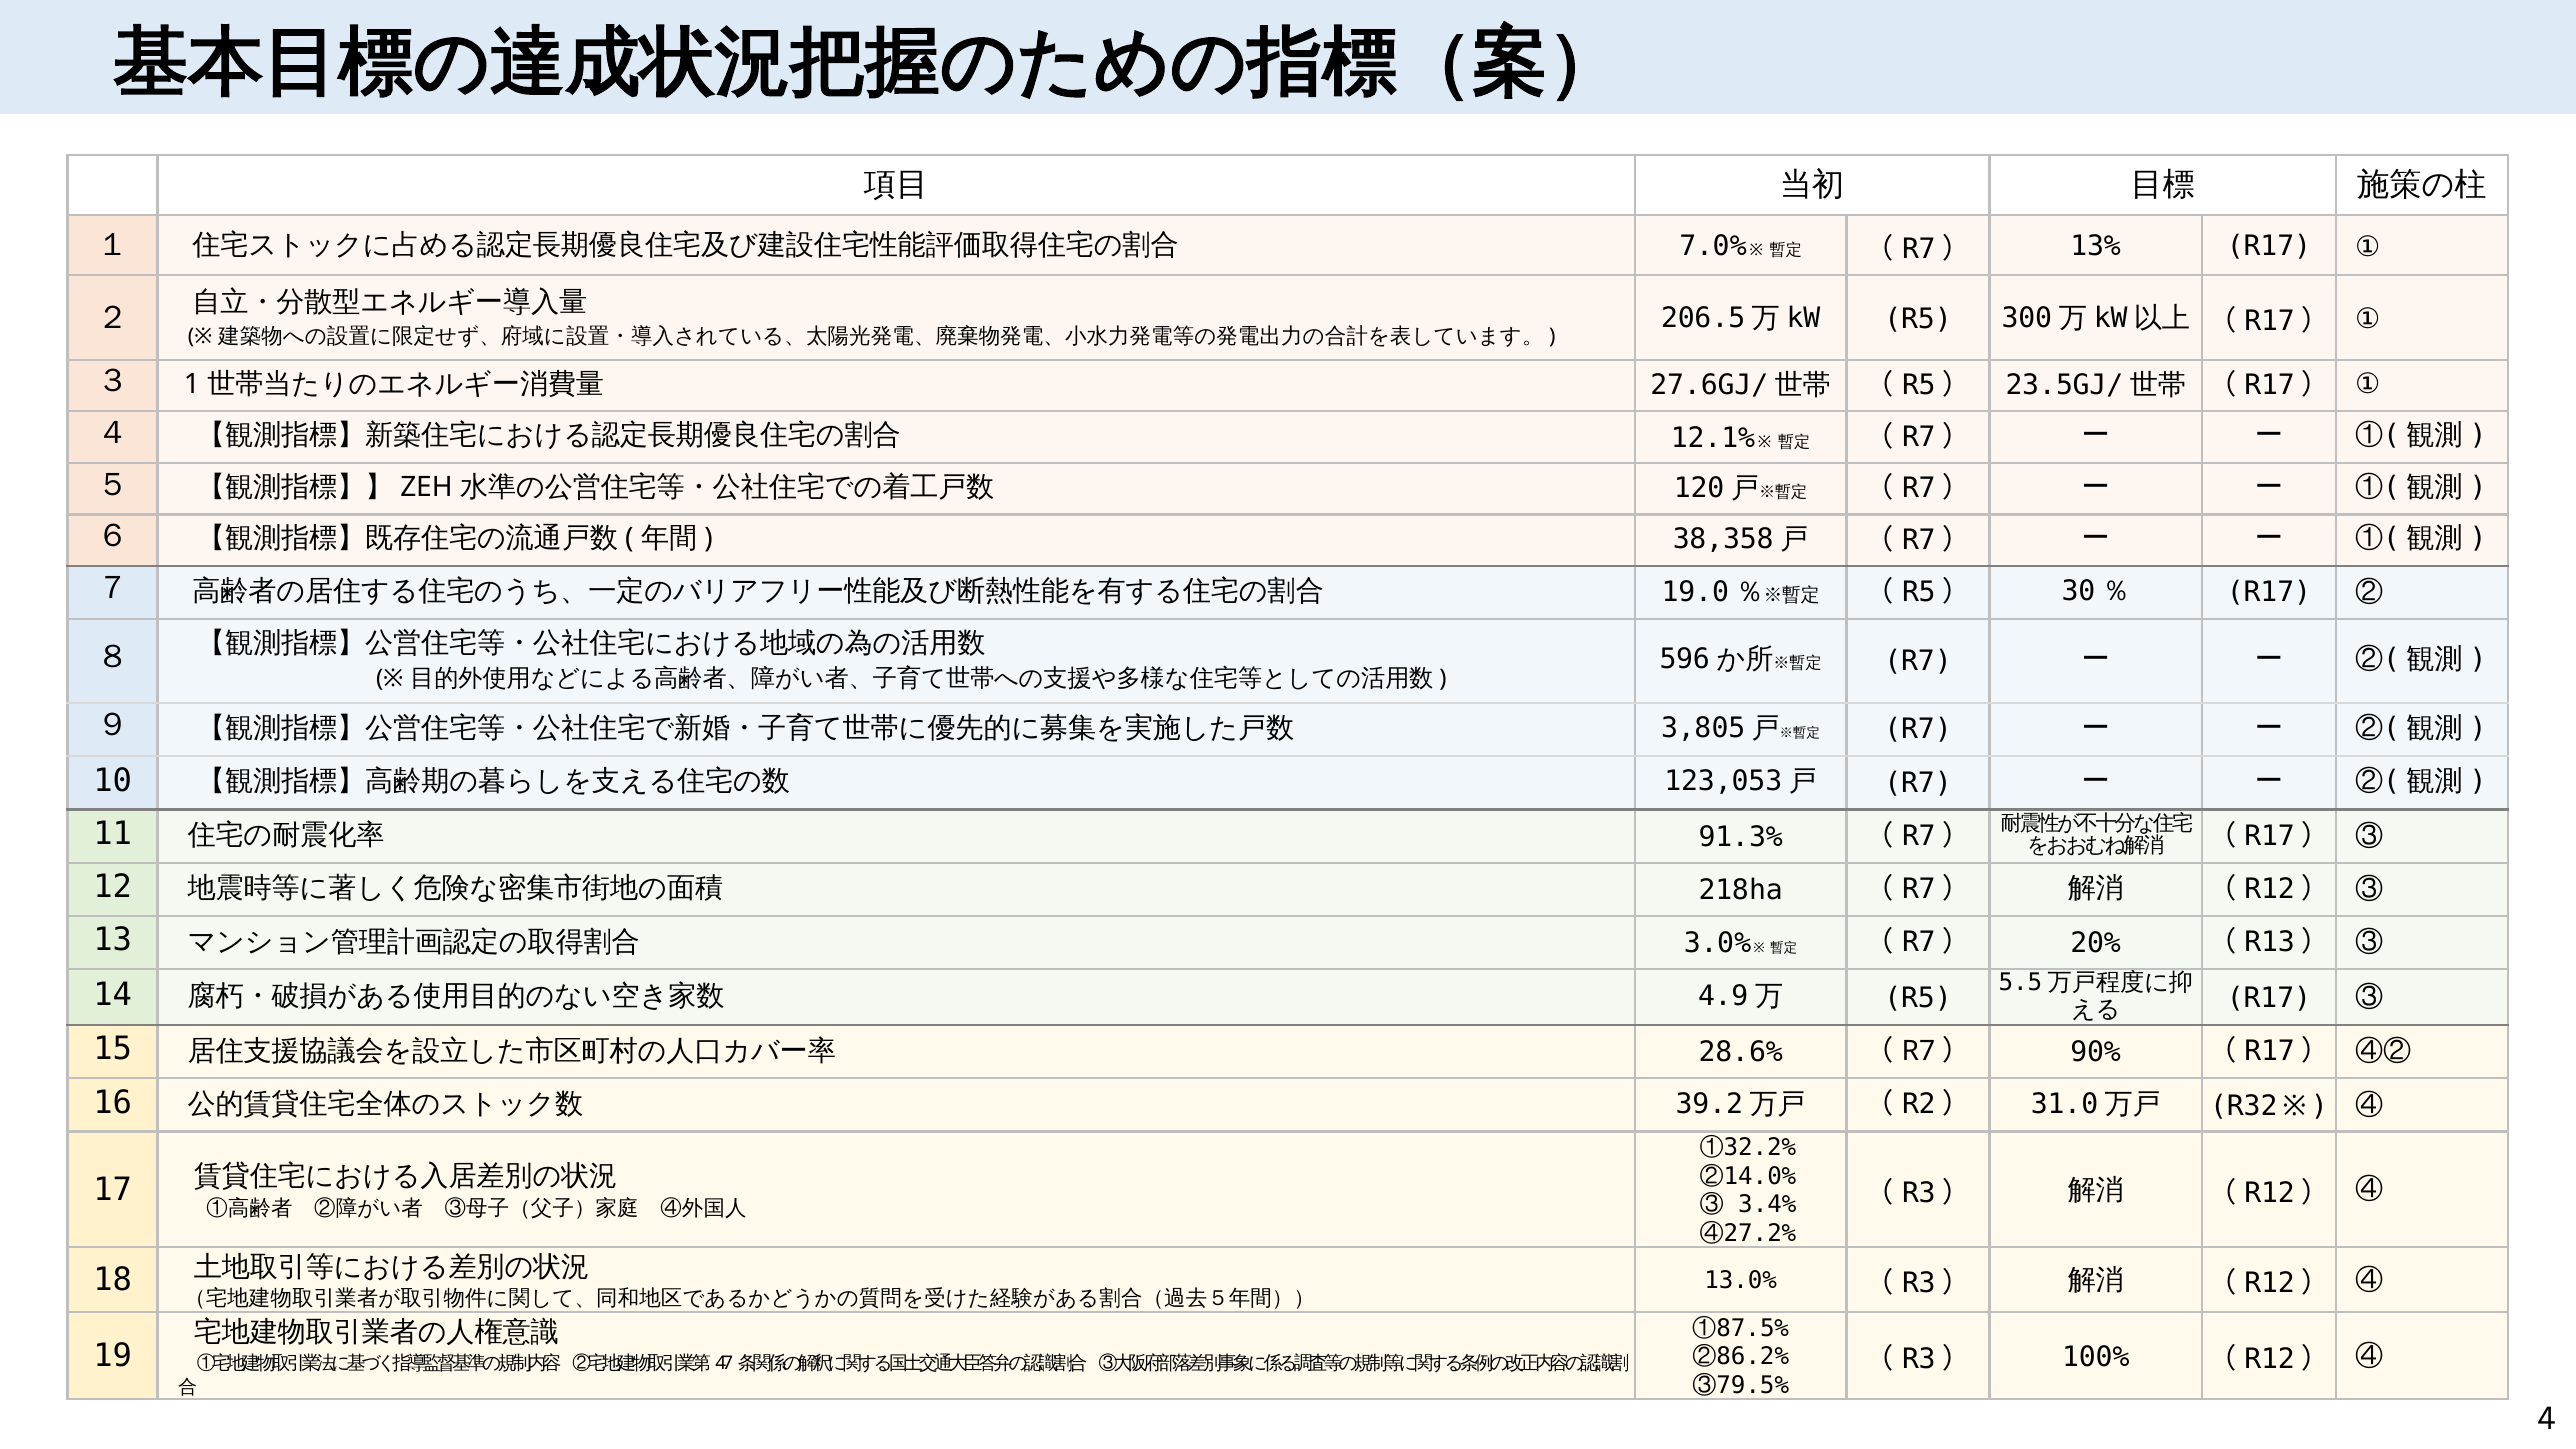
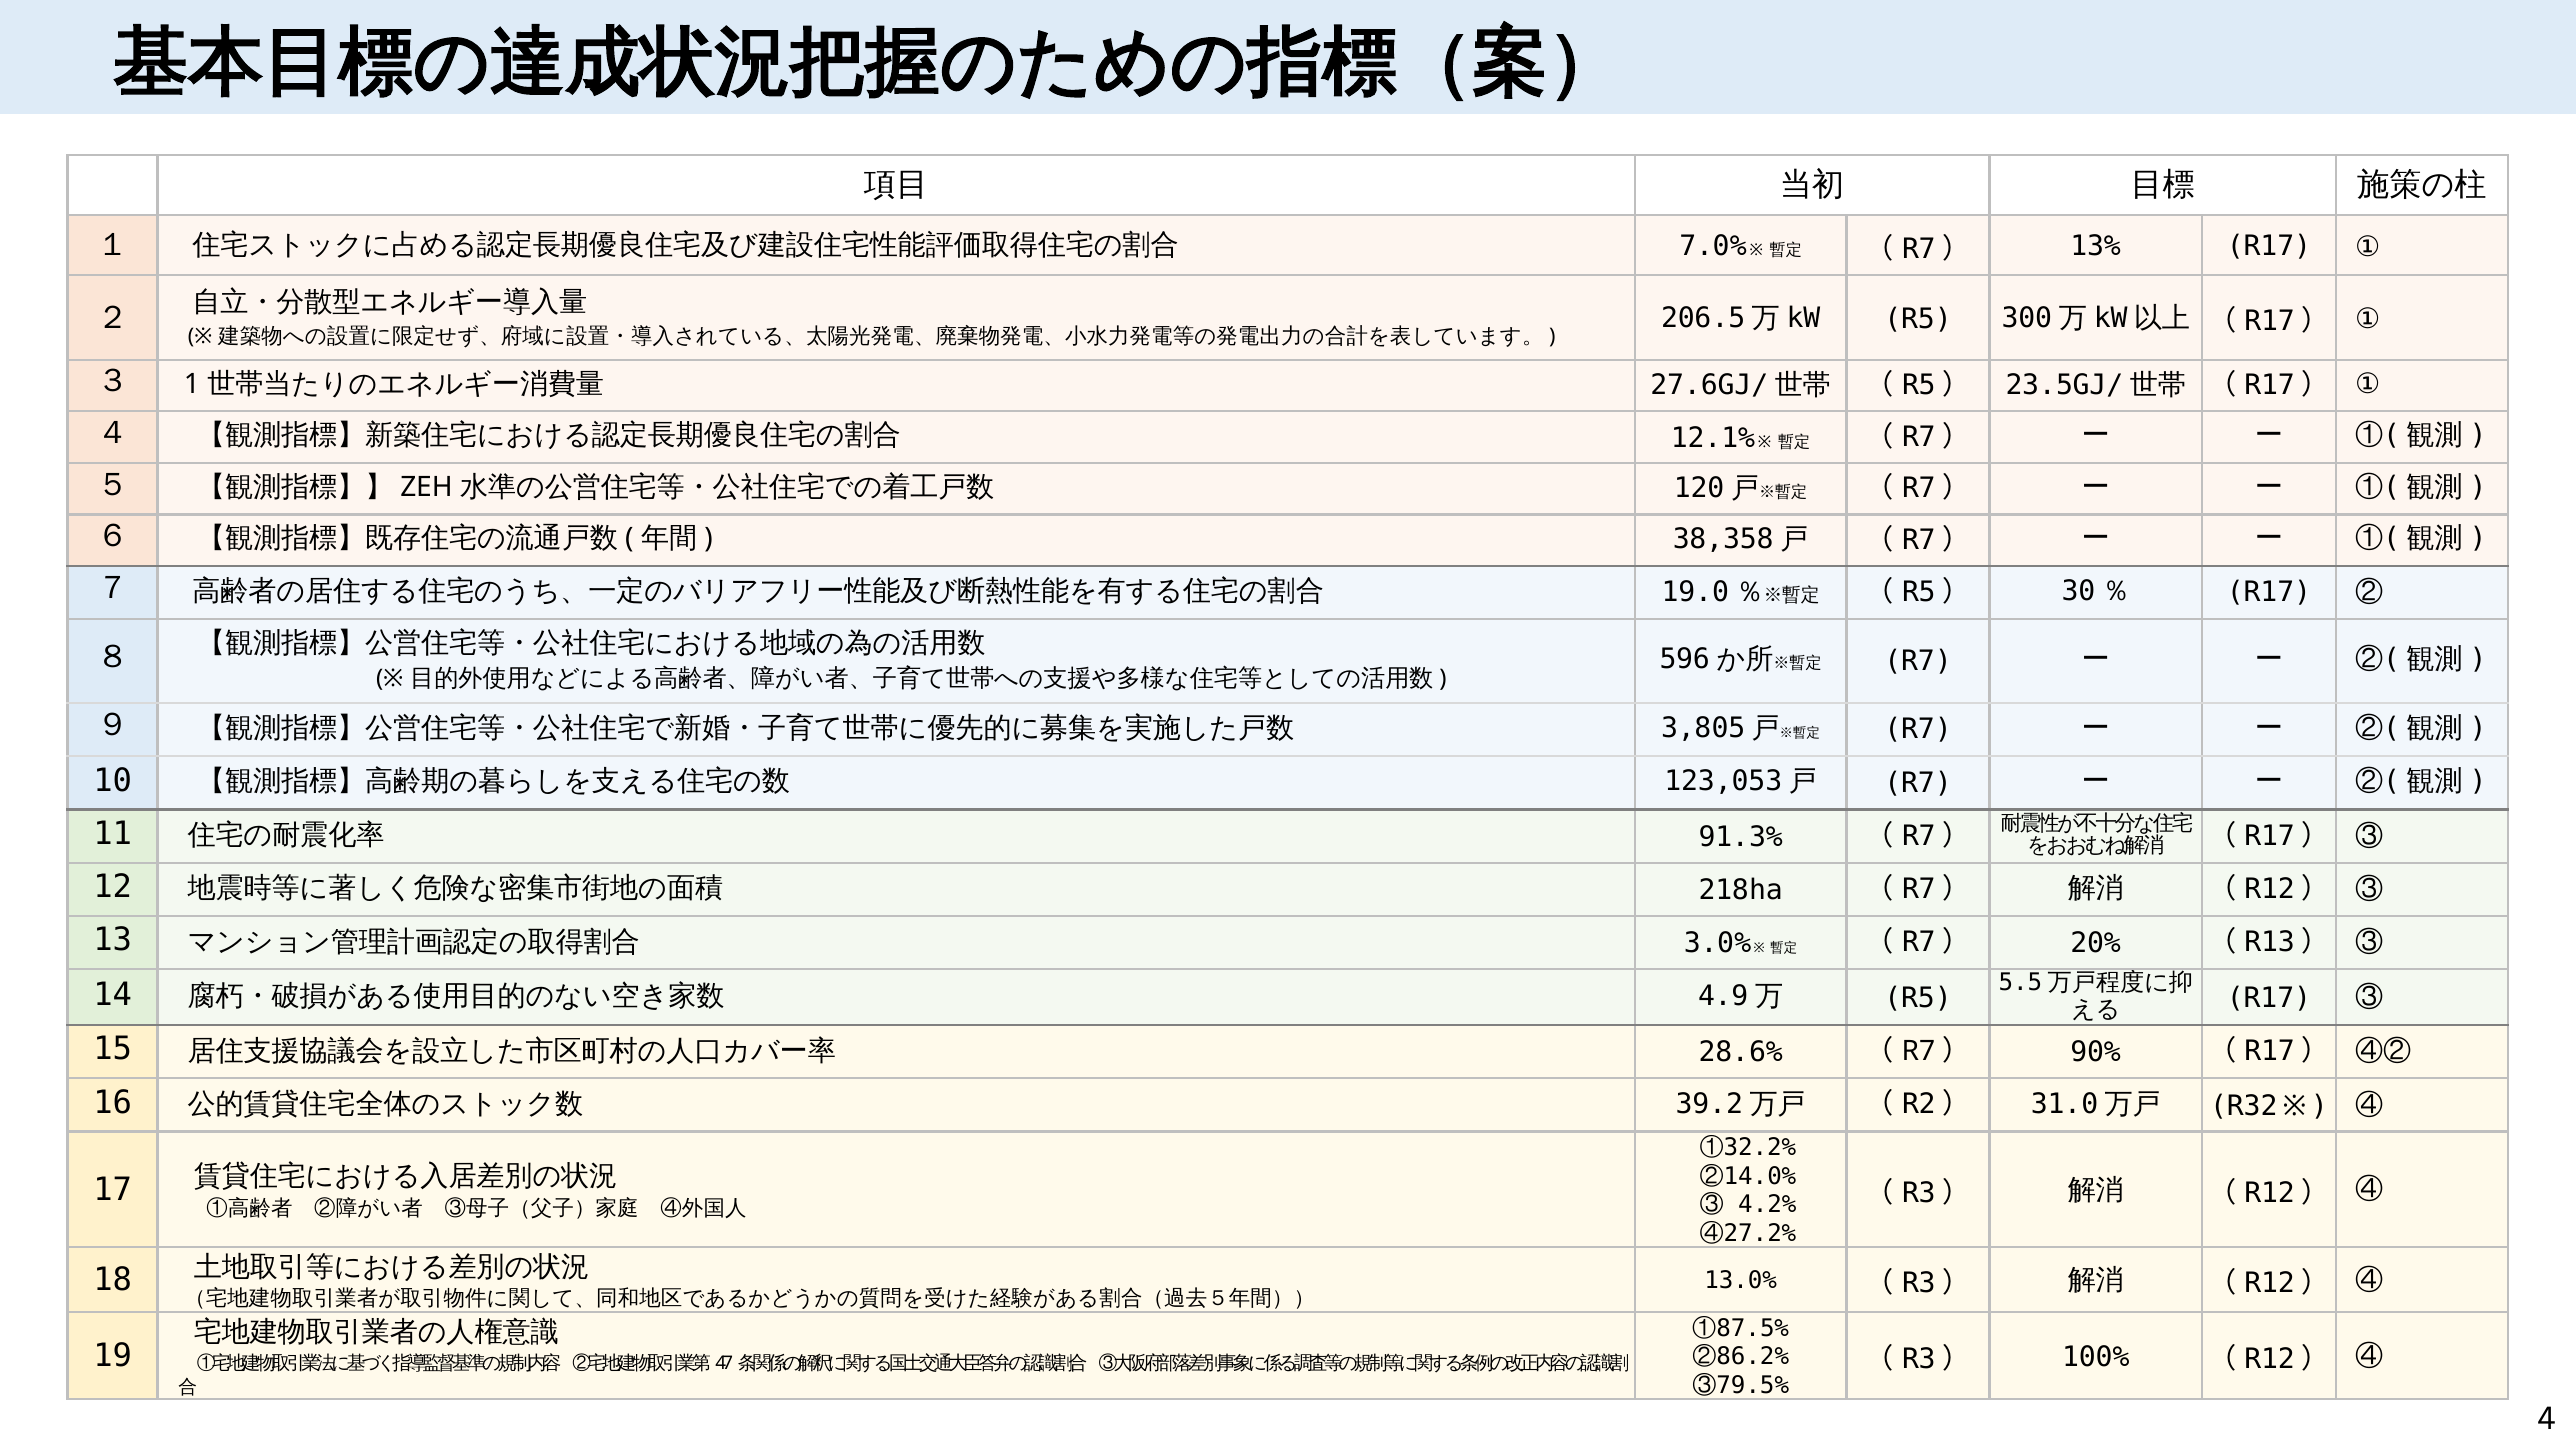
3.4%: 3.4% -> 4.2%
